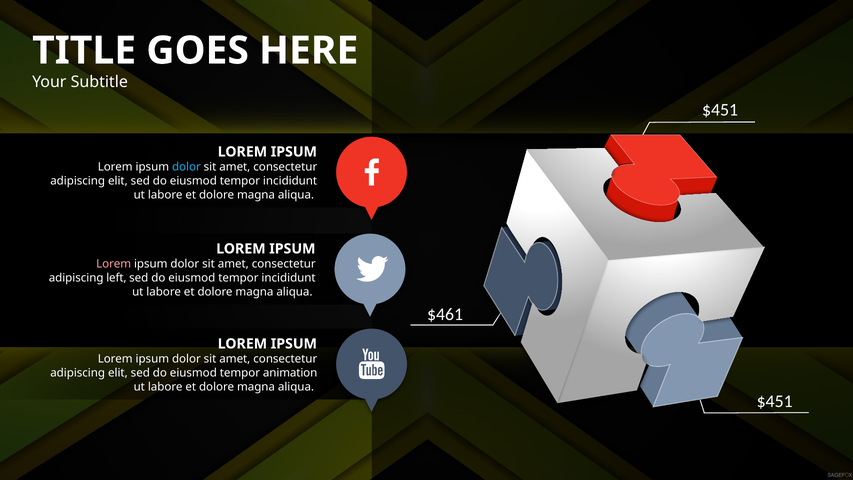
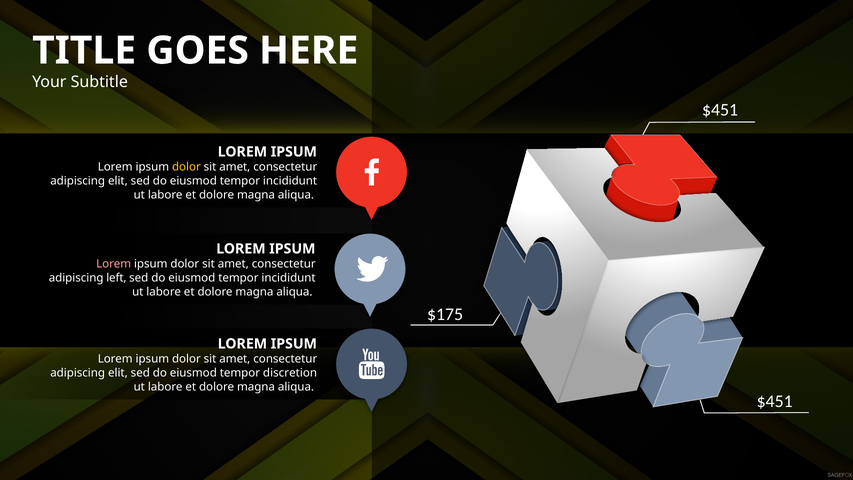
dolor at (186, 167) colour: light blue -> yellow
$461: $461 -> $175
animation: animation -> discretion
